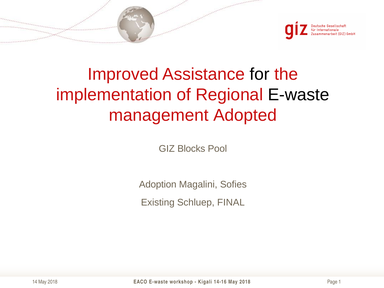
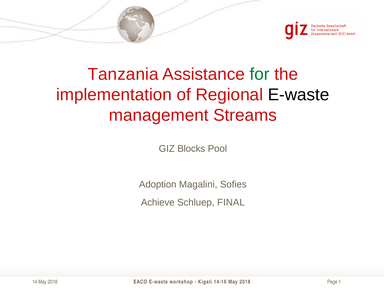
Improved: Improved -> Tanzania
for colour: black -> green
Adopted: Adopted -> Streams
Existing: Existing -> Achieve
